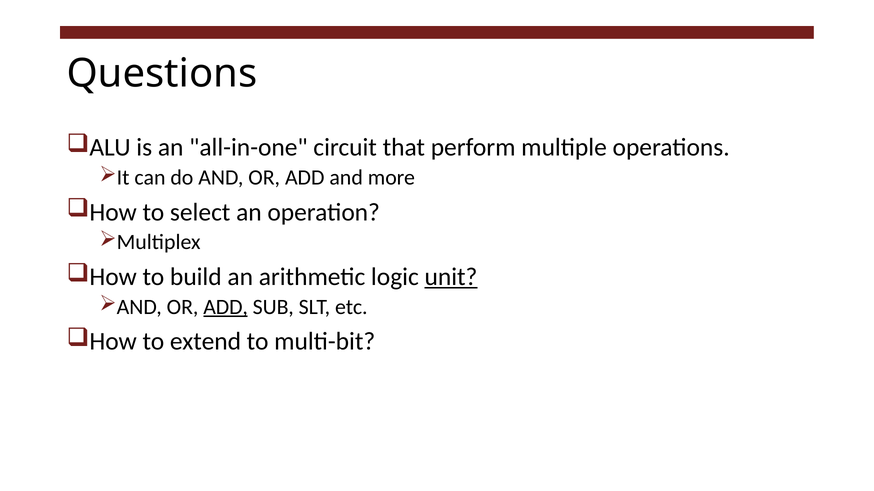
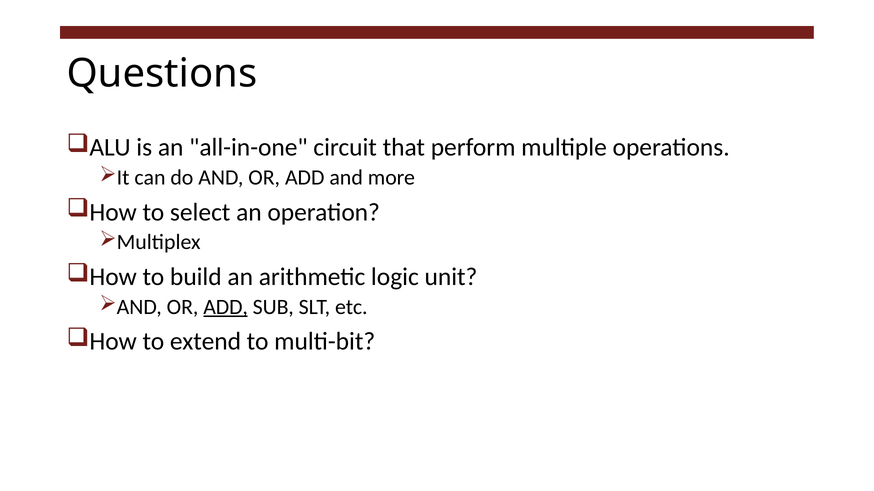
unit underline: present -> none
